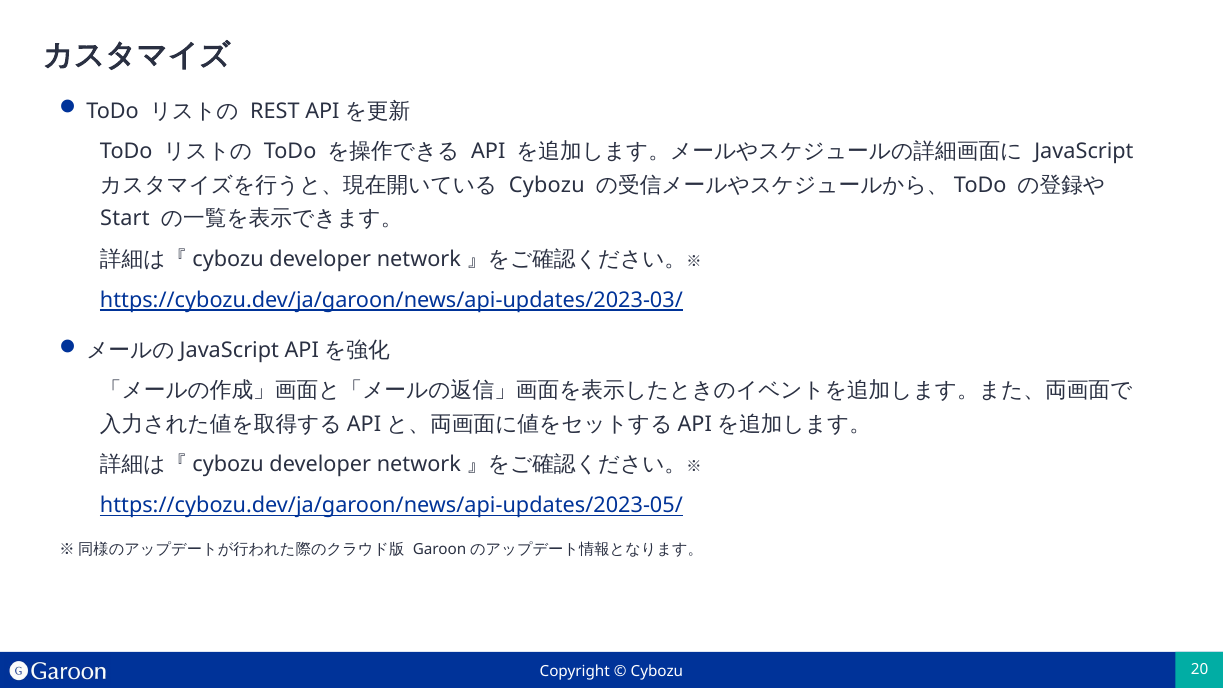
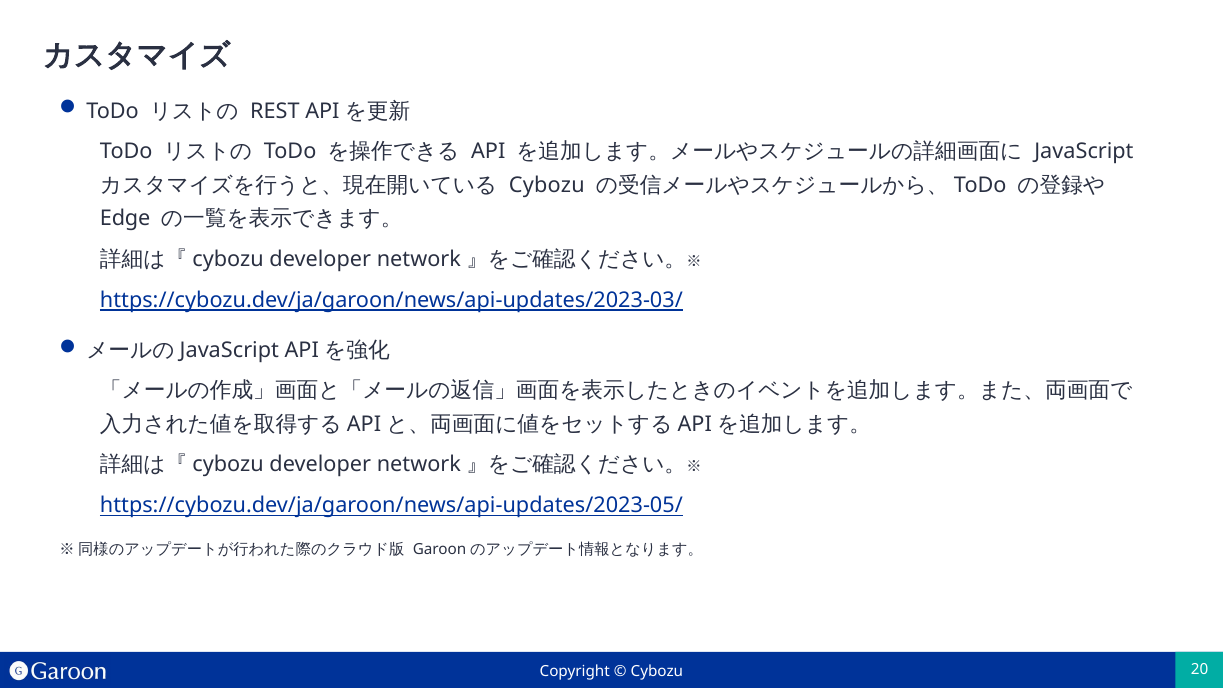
Start: Start -> Edge
